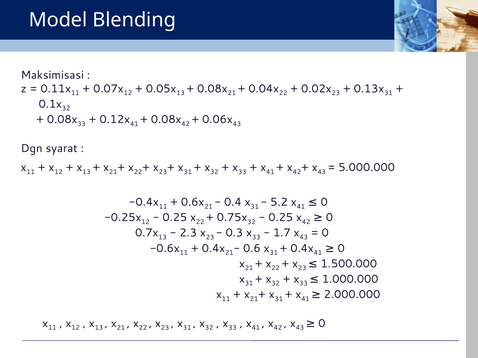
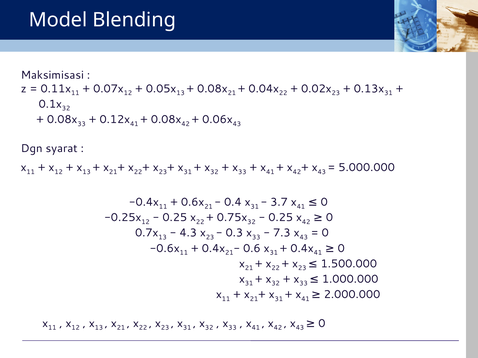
5.2: 5.2 -> 3.7
2.3: 2.3 -> 4.3
1.7: 1.7 -> 7.3
